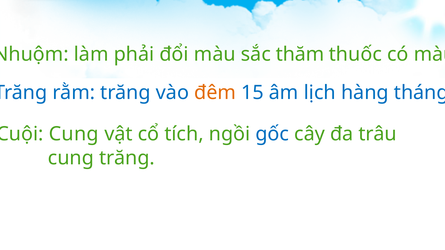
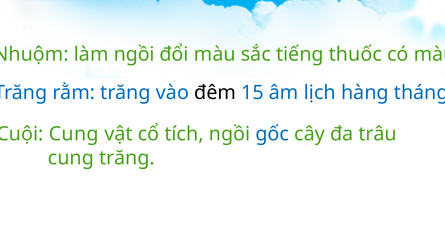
làm phải: phải -> ngồi
thăm: thăm -> tiếng
đêm colour: orange -> black
